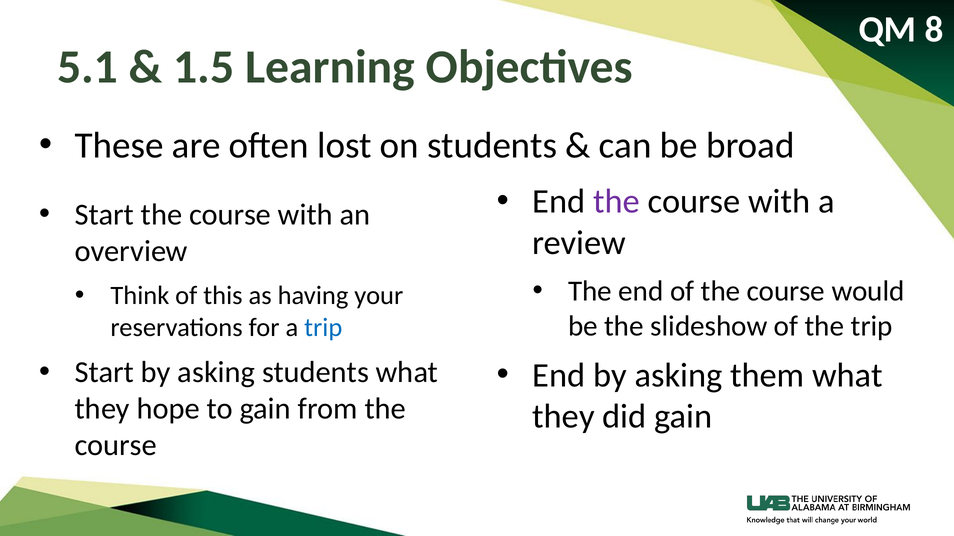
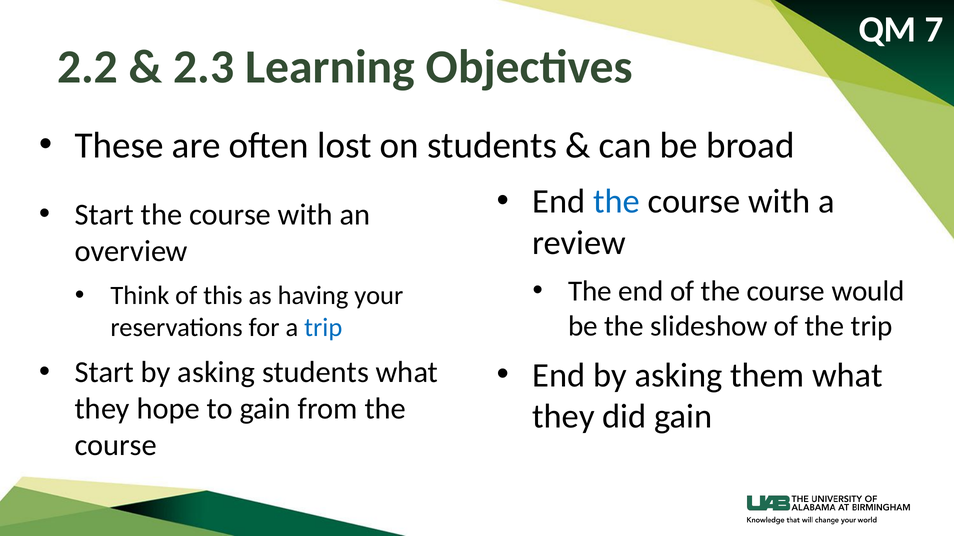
8: 8 -> 7
5.1: 5.1 -> 2.2
1.5: 1.5 -> 2.3
the at (617, 202) colour: purple -> blue
